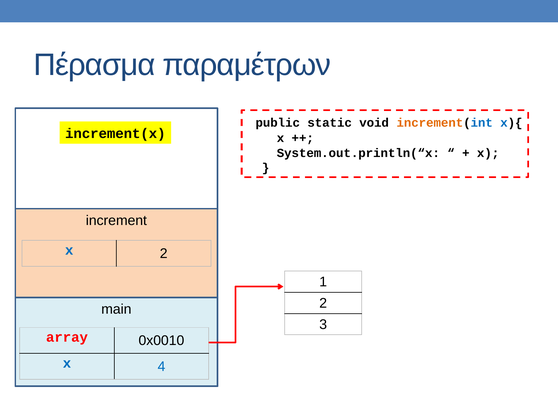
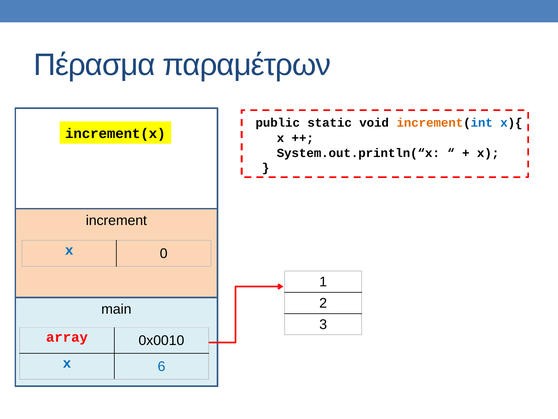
x 2: 2 -> 0
4: 4 -> 6
